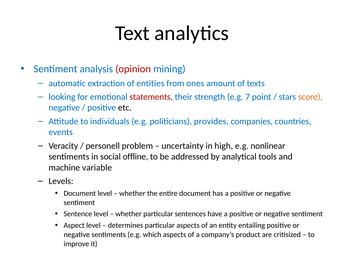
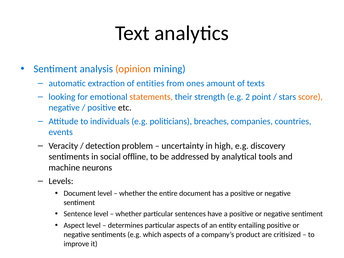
opinion colour: red -> orange
statements colour: red -> orange
7: 7 -> 2
provides: provides -> breaches
personell: personell -> detection
nonlinear: nonlinear -> discovery
variable: variable -> neurons
